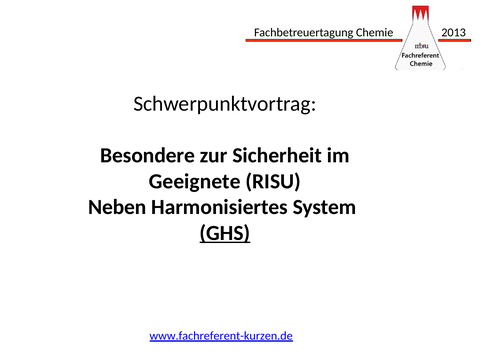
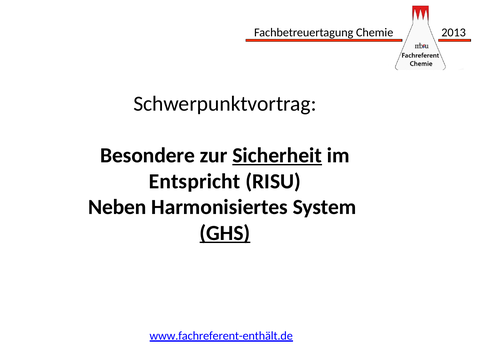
Sicherheit underline: none -> present
Geeignete: Geeignete -> Entspricht
www.fachreferent-kurzen.de: www.fachreferent-kurzen.de -> www.fachreferent-enthält.de
